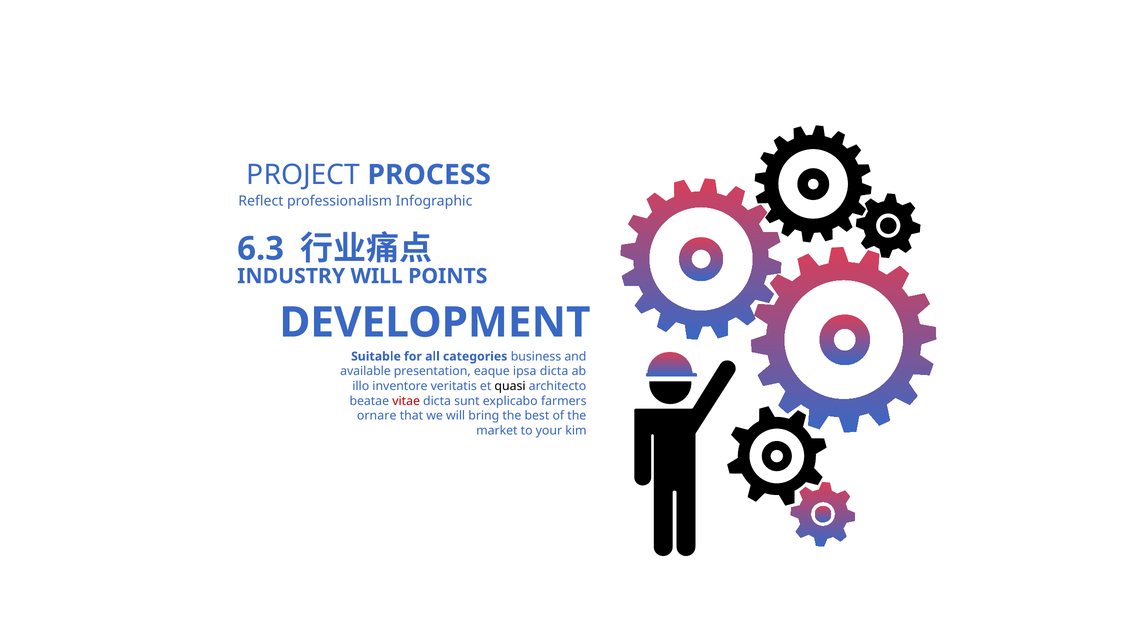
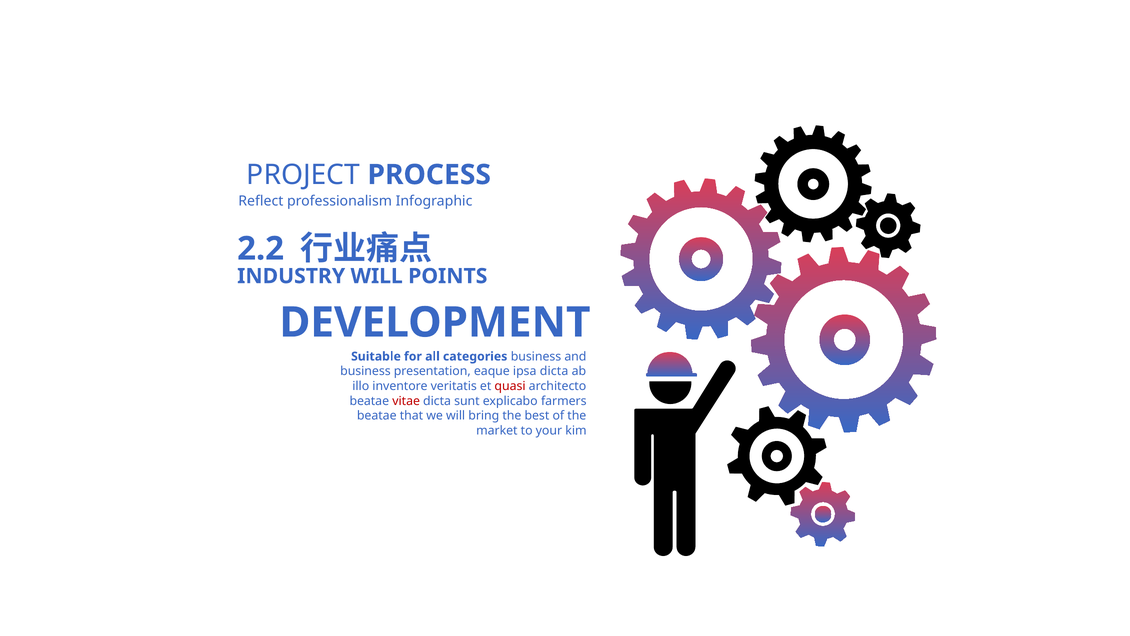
6.3: 6.3 -> 2.2
available at (365, 371): available -> business
quasi colour: black -> red
ornare at (377, 416): ornare -> beatae
